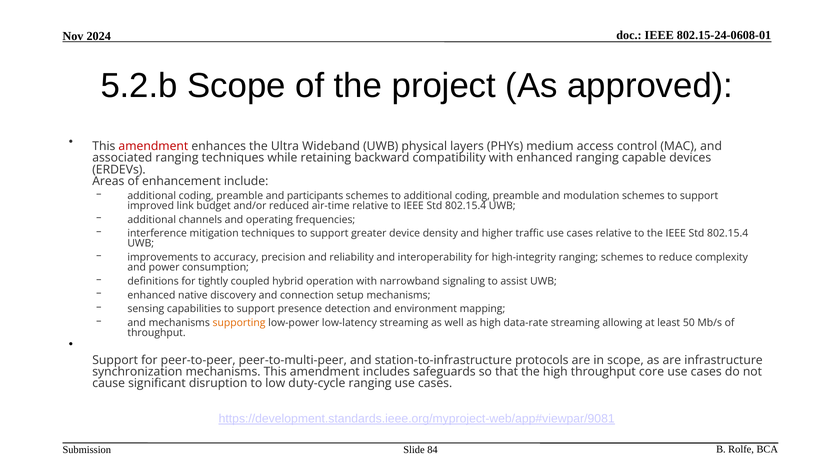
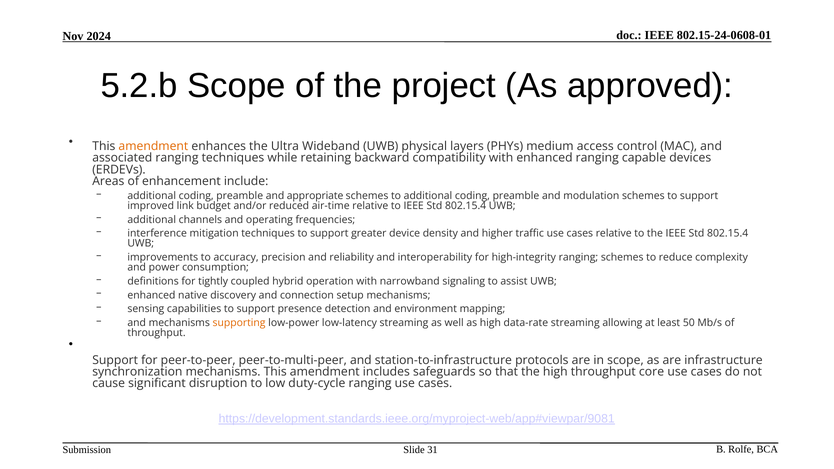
amendment at (153, 146) colour: red -> orange
participants: participants -> appropriate
84: 84 -> 31
